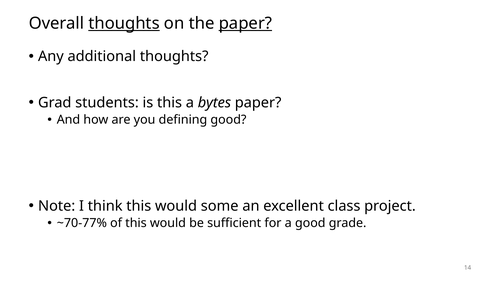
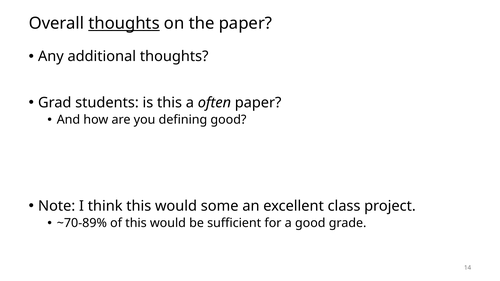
paper at (245, 23) underline: present -> none
bytes: bytes -> often
~70-77%: ~70-77% -> ~70-89%
